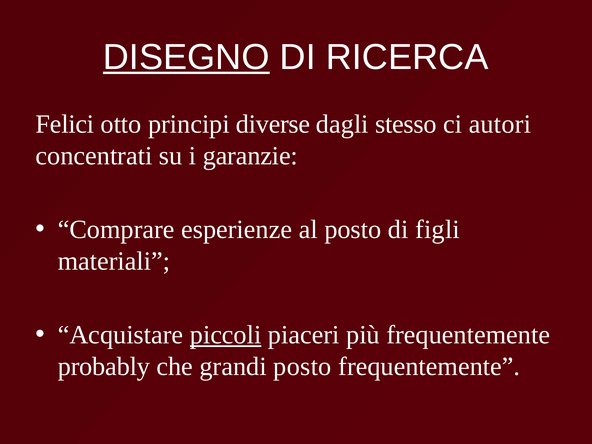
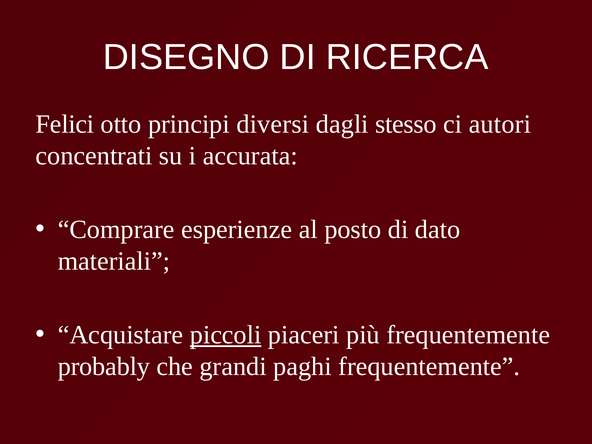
DISEGNO underline: present -> none
diverse: diverse -> diversi
garanzie: garanzie -> accurata
figli: figli -> dato
grandi posto: posto -> paghi
